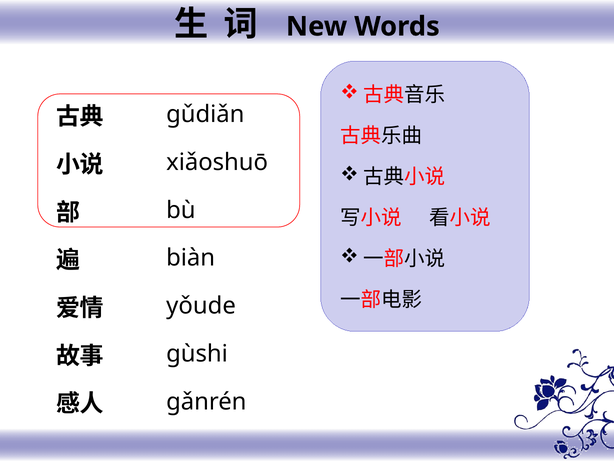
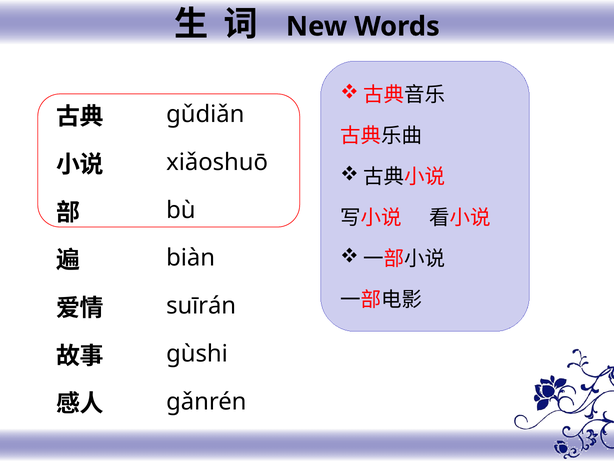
yǒude: yǒude -> suīrán
